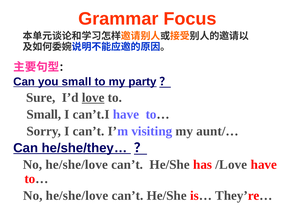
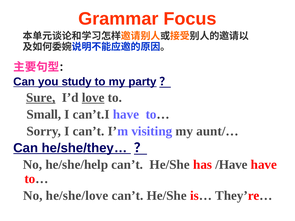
you small: small -> study
Sure underline: none -> present
he/she/love at (77, 165): he/she/love -> he/she/help
/Love: /Love -> /Have
